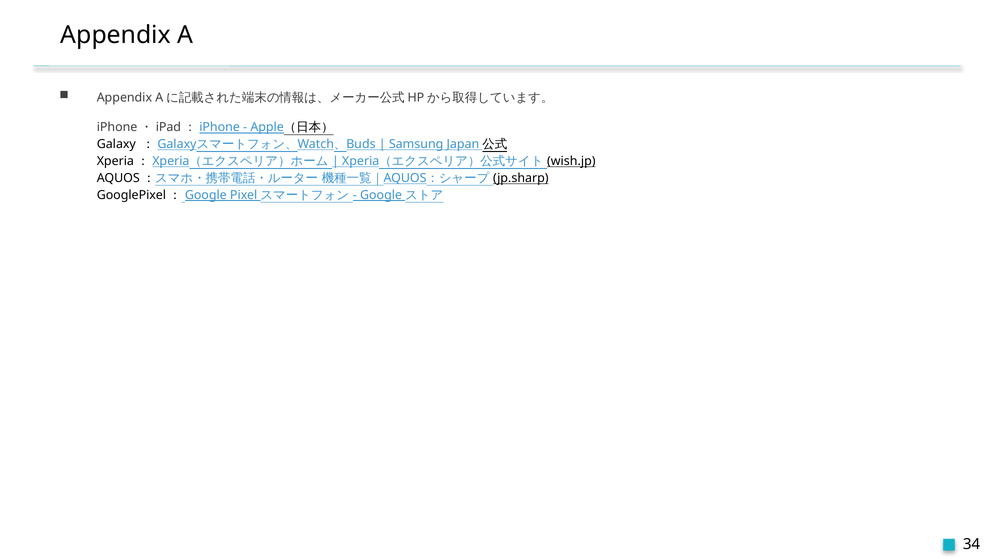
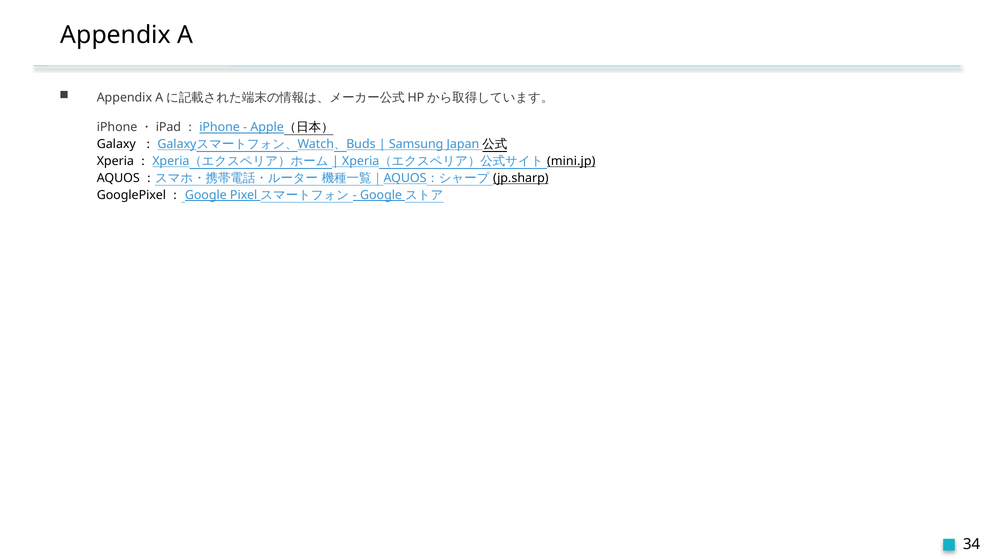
wish.jp: wish.jp -> mini.jp
